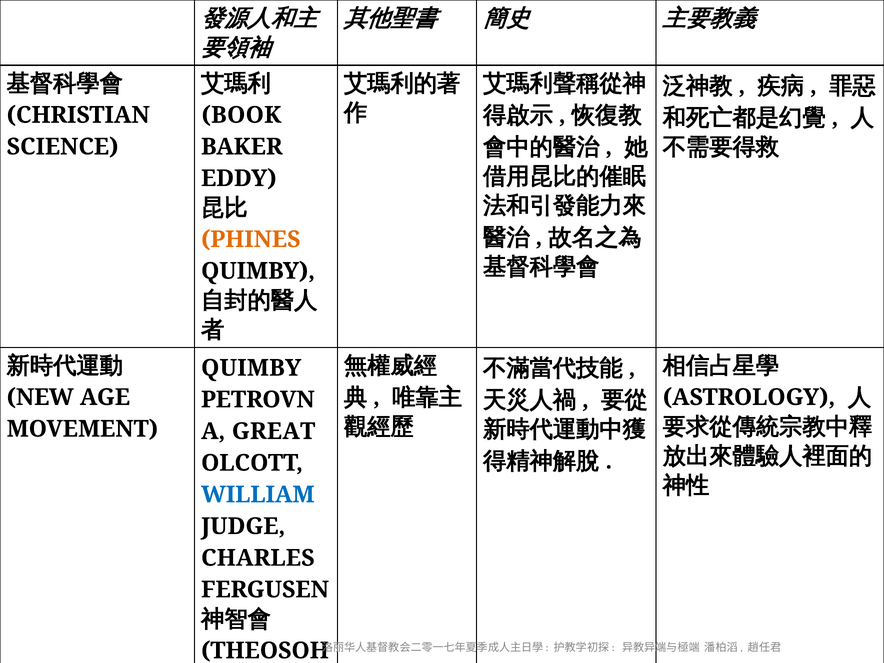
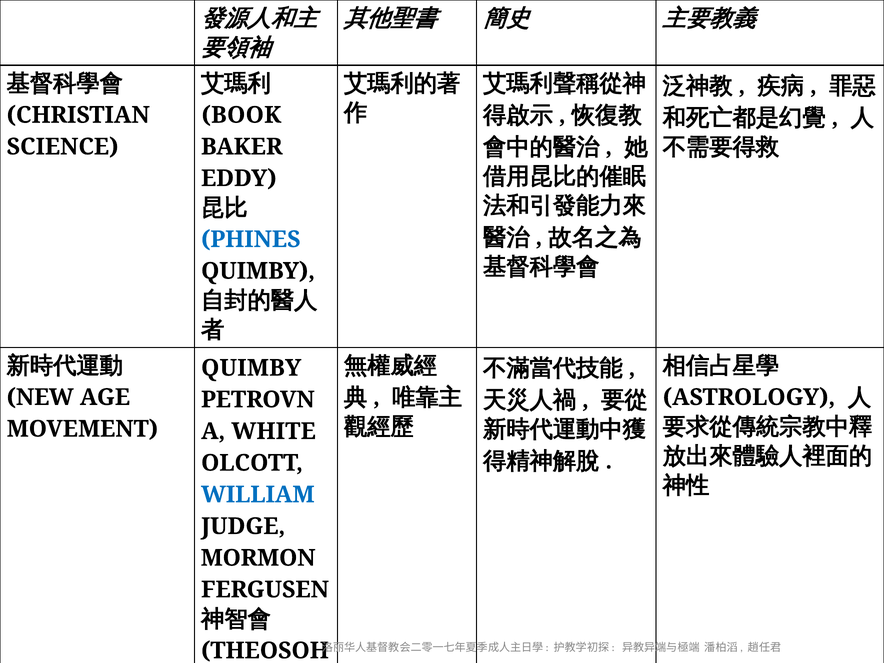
PHINES colour: orange -> blue
GREAT: GREAT -> WHITE
CHARLES: CHARLES -> MORMON
